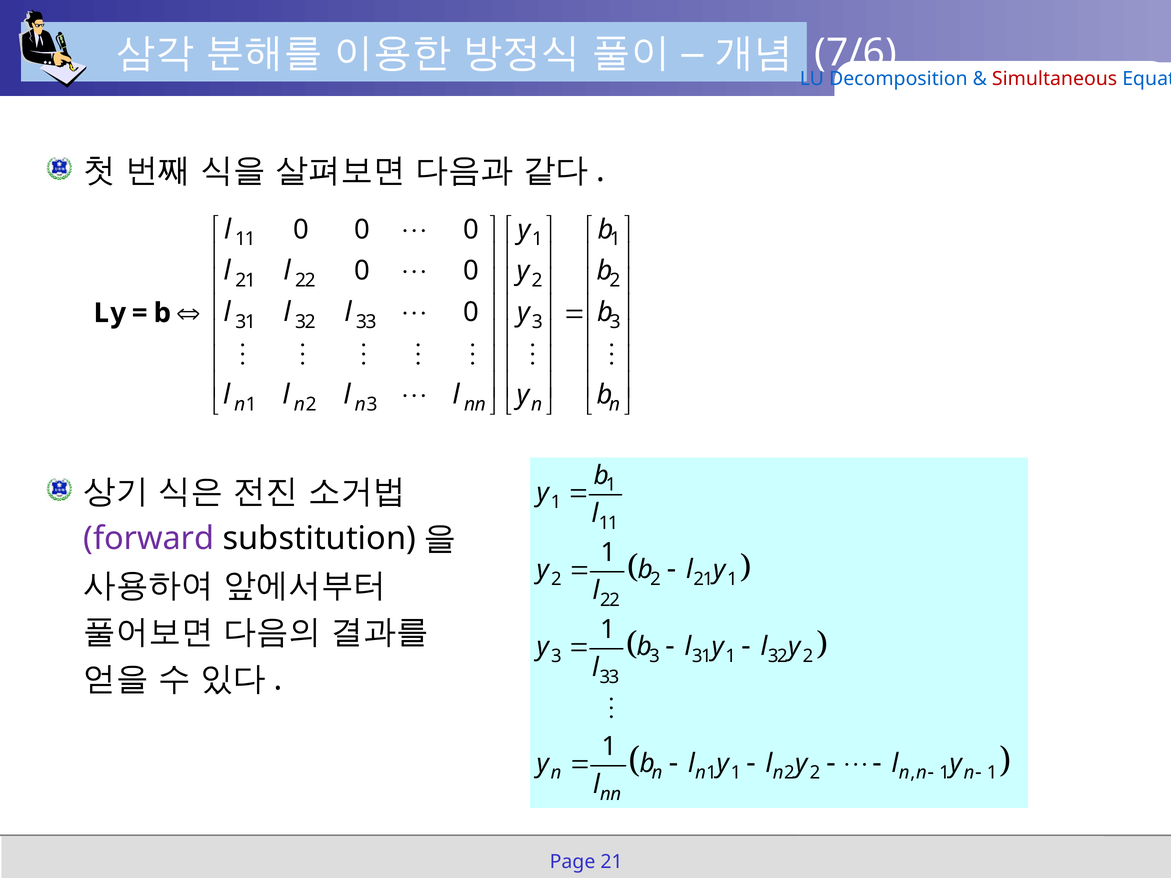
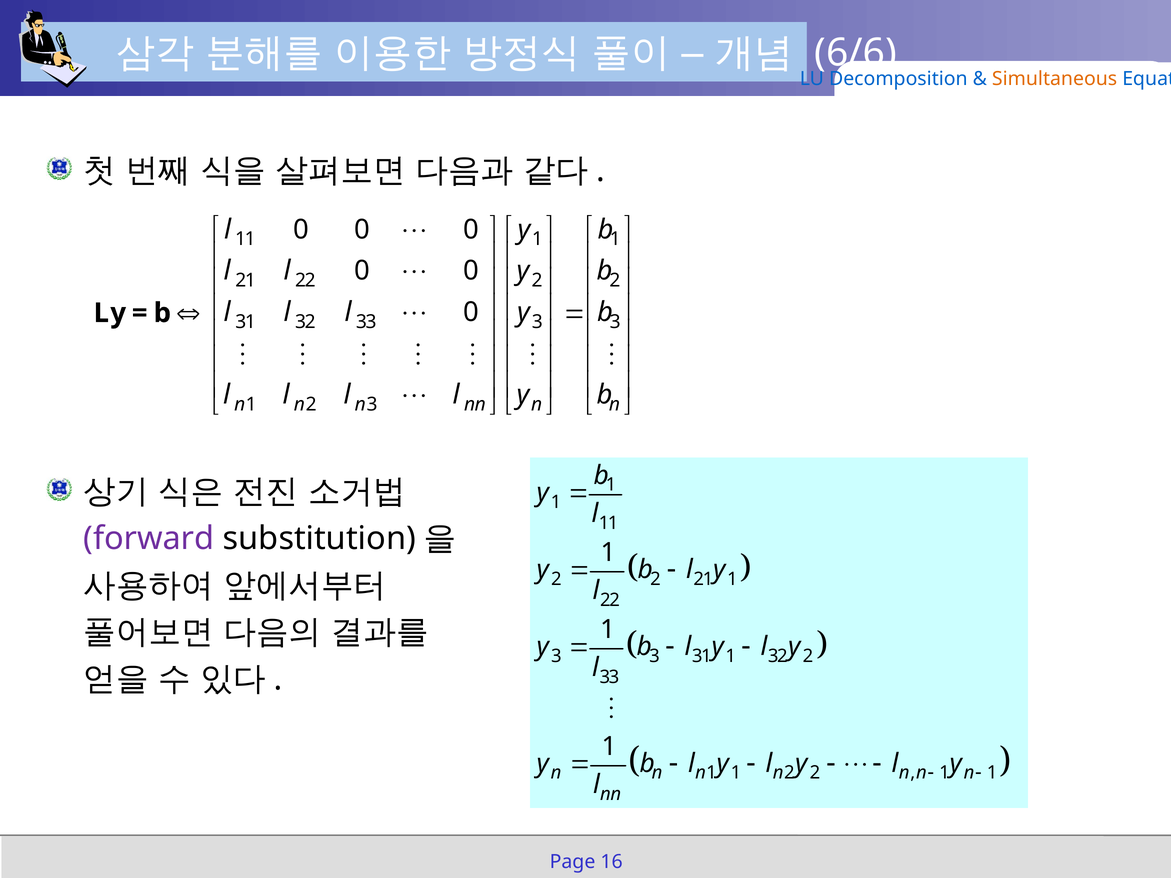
7/6: 7/6 -> 6/6
Simultaneous colour: red -> orange
Page 21: 21 -> 16
